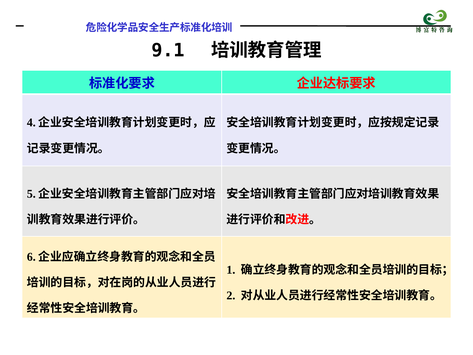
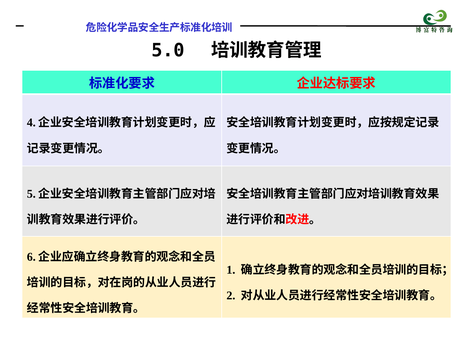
9.1: 9.1 -> 5.0
